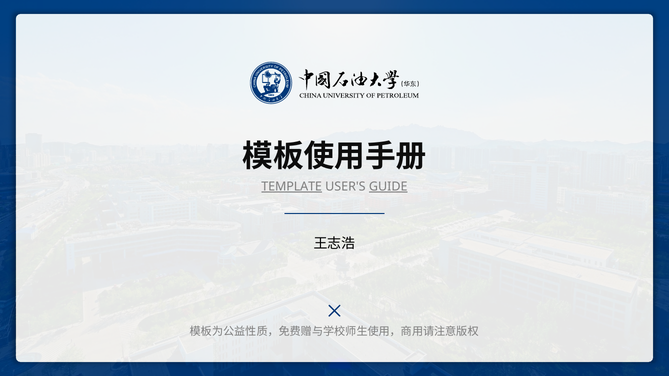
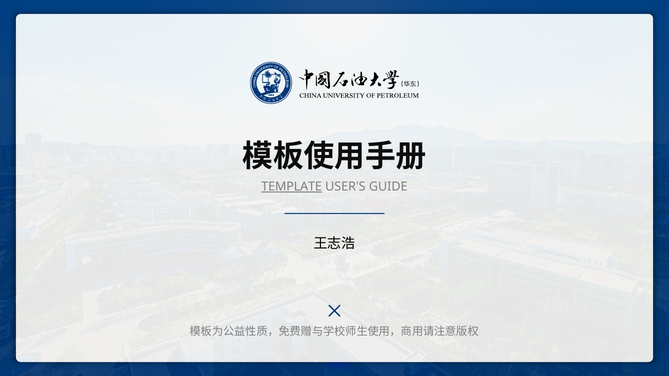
GUIDE underline: present -> none
